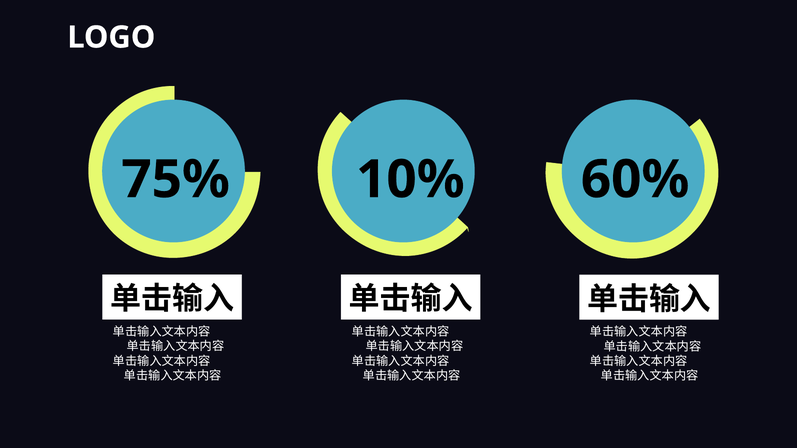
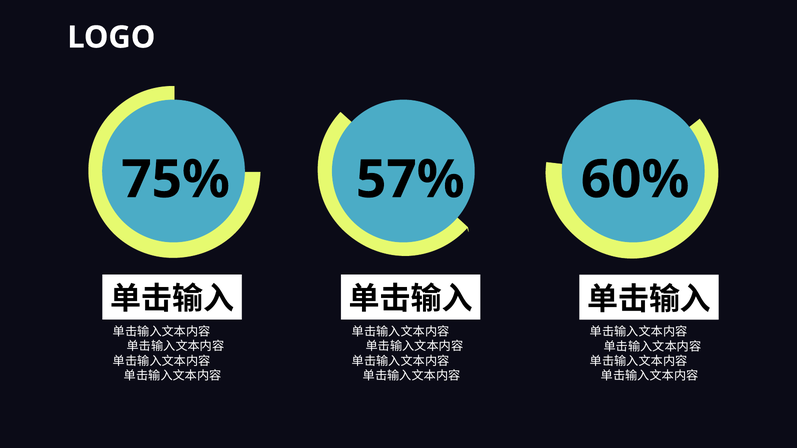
10%: 10% -> 57%
